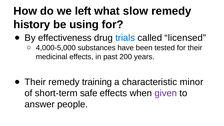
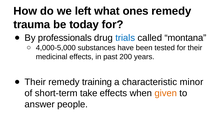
slow: slow -> ones
history: history -> trauma
using: using -> today
effectiveness: effectiveness -> professionals
licensed: licensed -> montana
safe: safe -> take
given colour: purple -> orange
